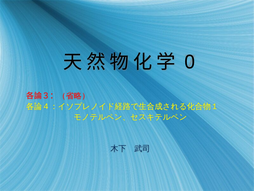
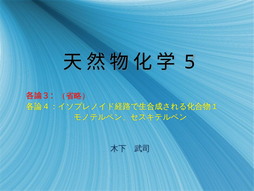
0: 0 -> 5
